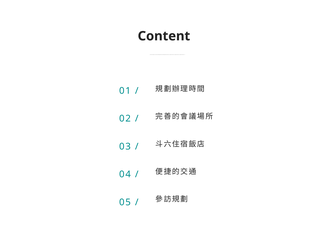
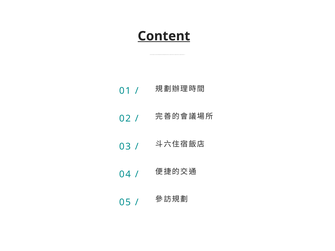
Content underline: none -> present
